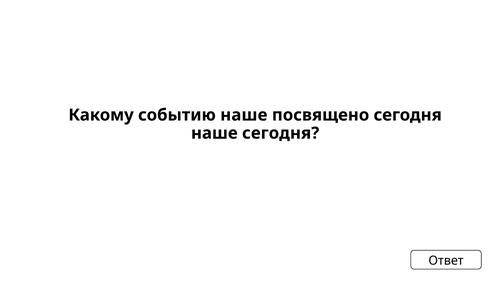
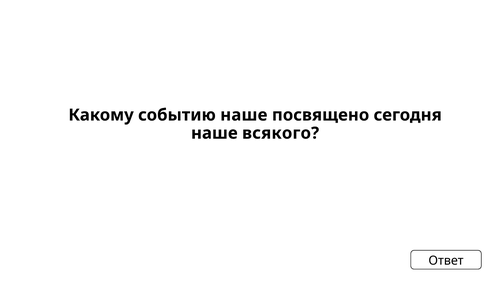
наше сегодня: сегодня -> всякого
